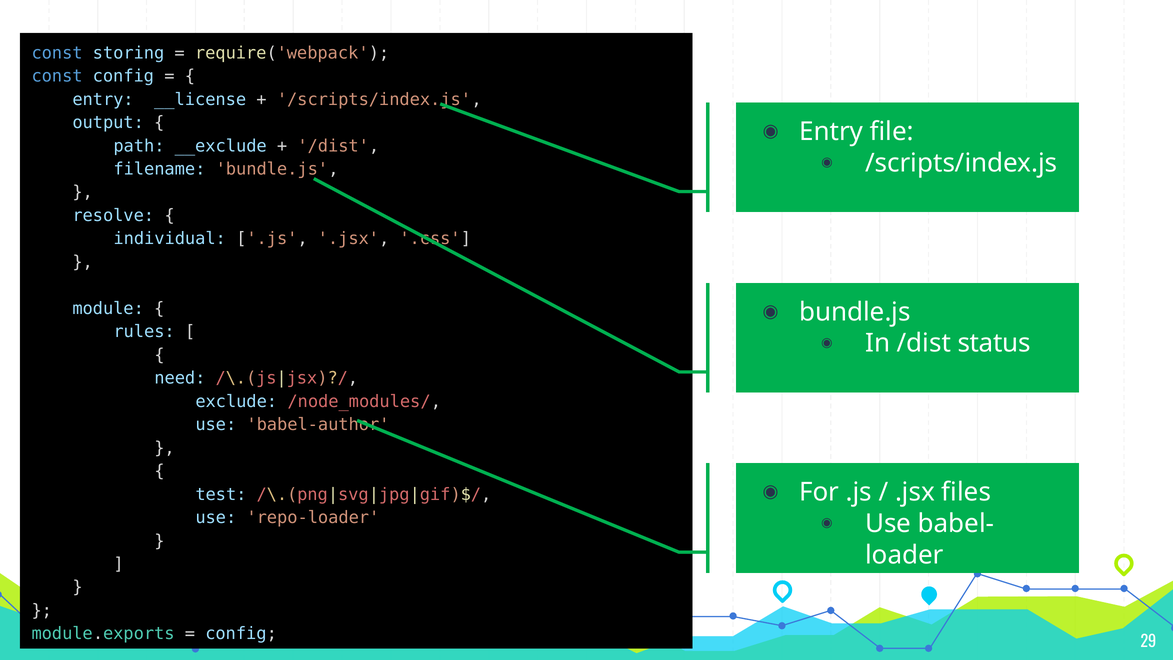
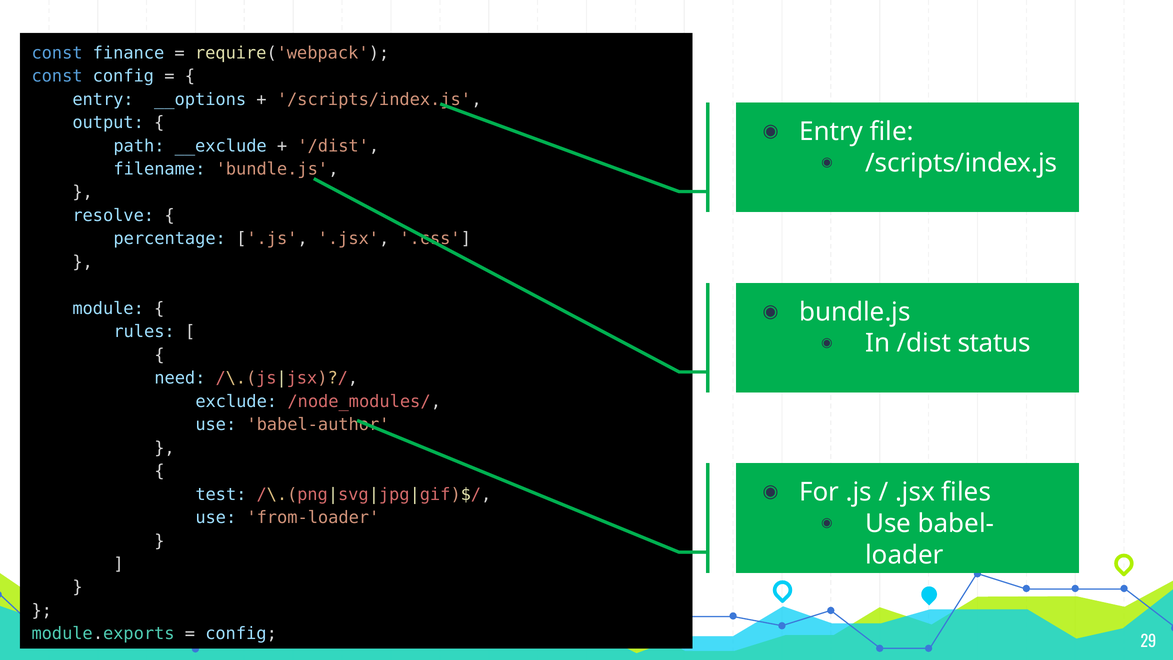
storing: storing -> finance
__license: __license -> __options
individual: individual -> percentage
repo-loader: repo-loader -> from-loader
